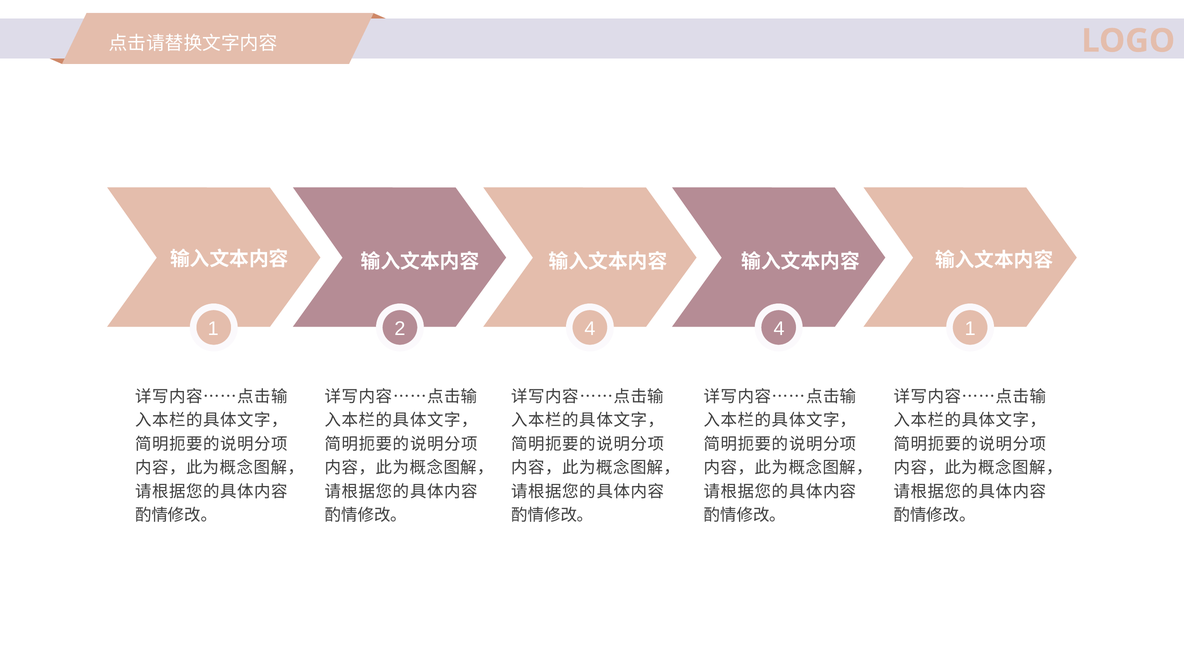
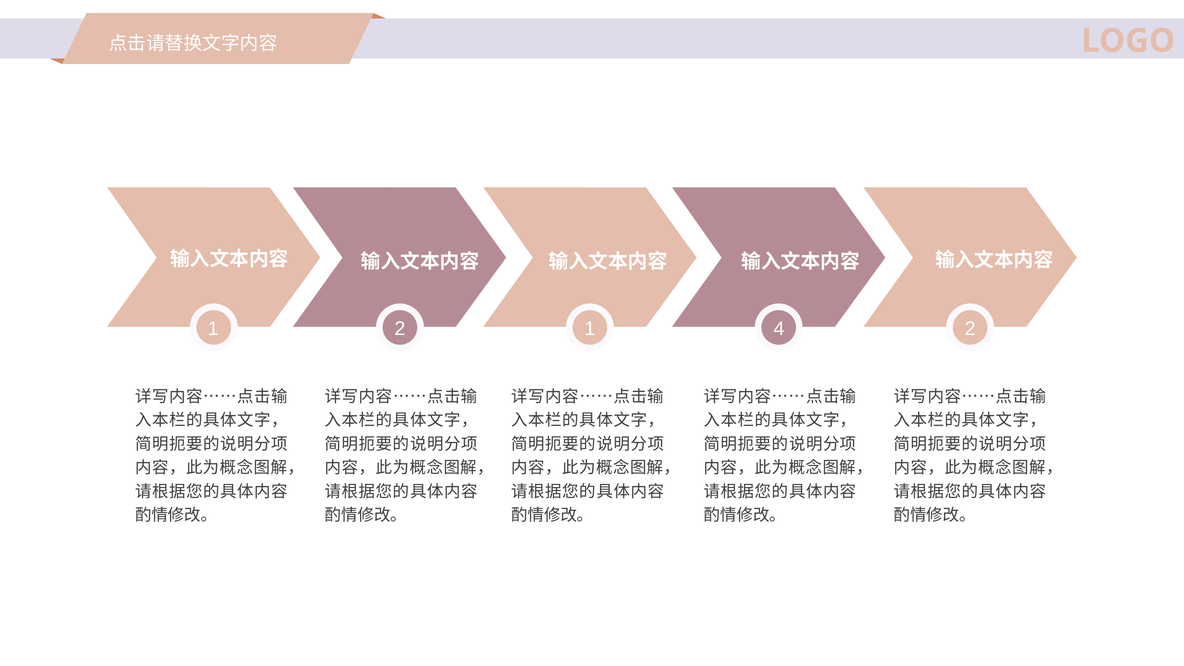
2 4: 4 -> 1
4 1: 1 -> 2
